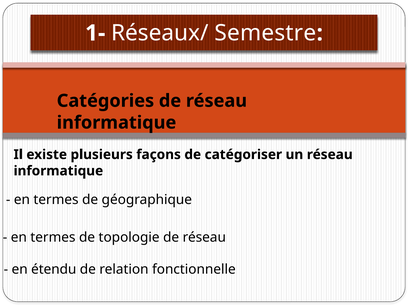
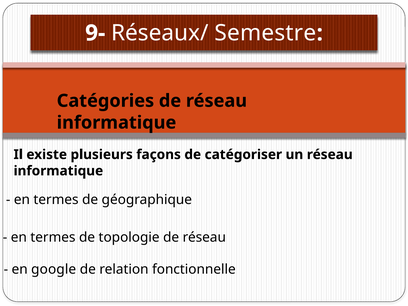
1-: 1- -> 9-
étendu: étendu -> google
